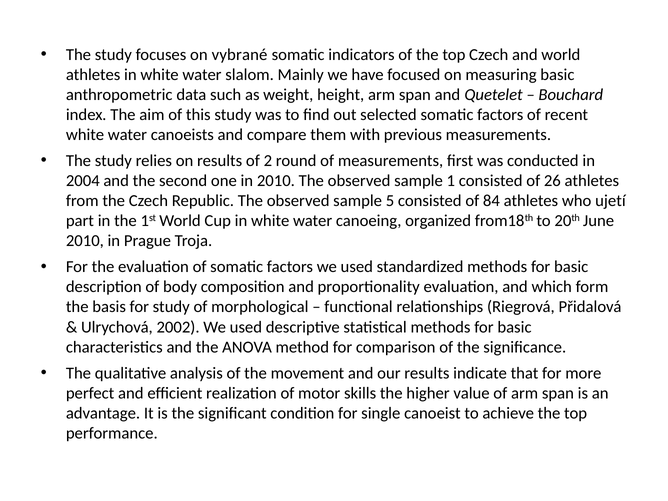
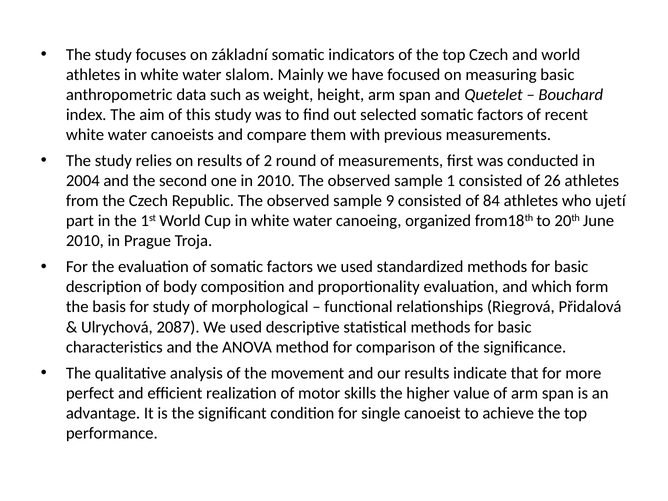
vybrané: vybrané -> základní
5: 5 -> 9
2002: 2002 -> 2087
